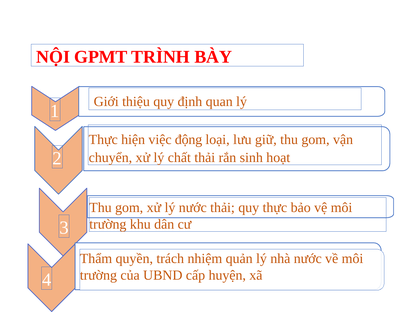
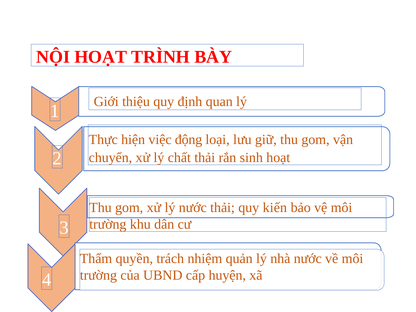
NỘI GPMT: GPMT -> HOẠT
quy thực: thực -> kiến
